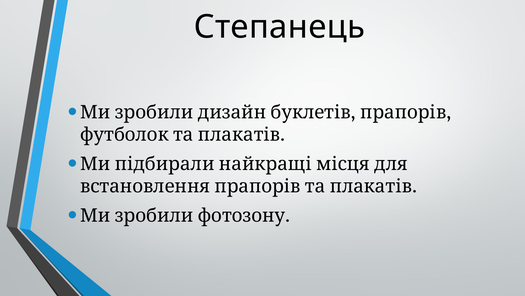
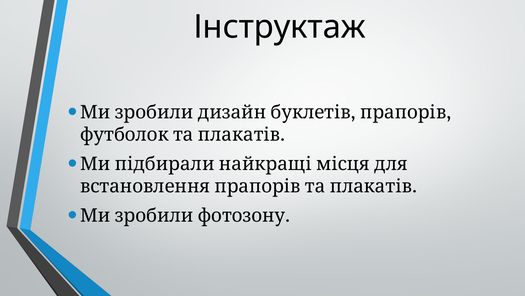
Степанець: Степанець -> Інструктаж
